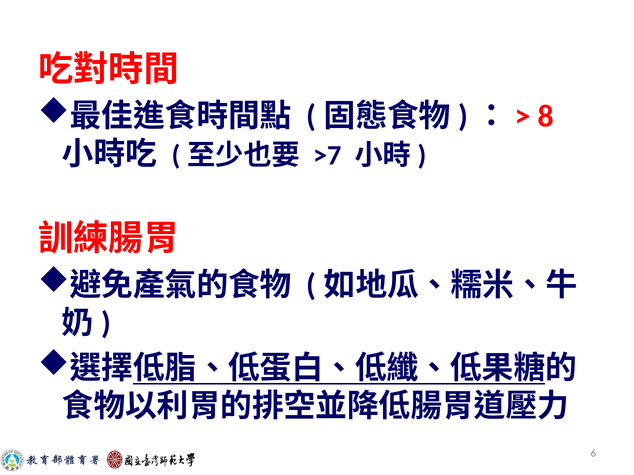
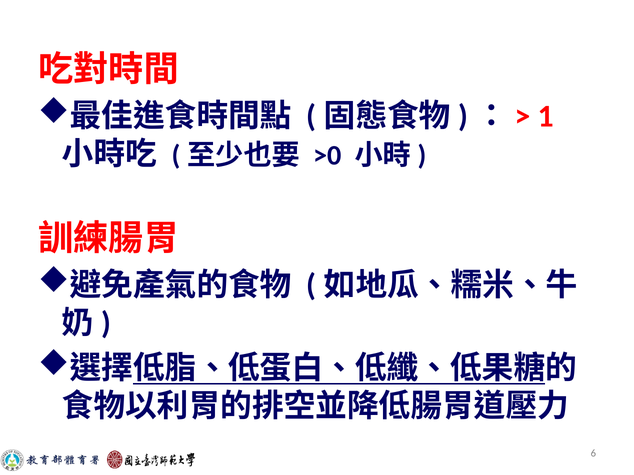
8: 8 -> 1
>7: >7 -> >0
